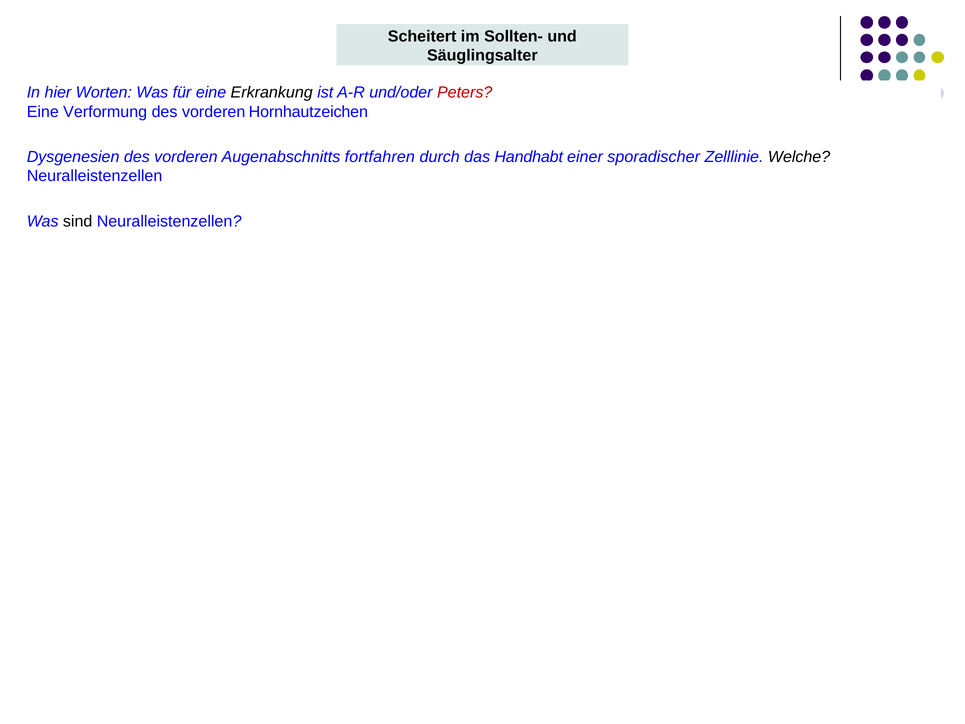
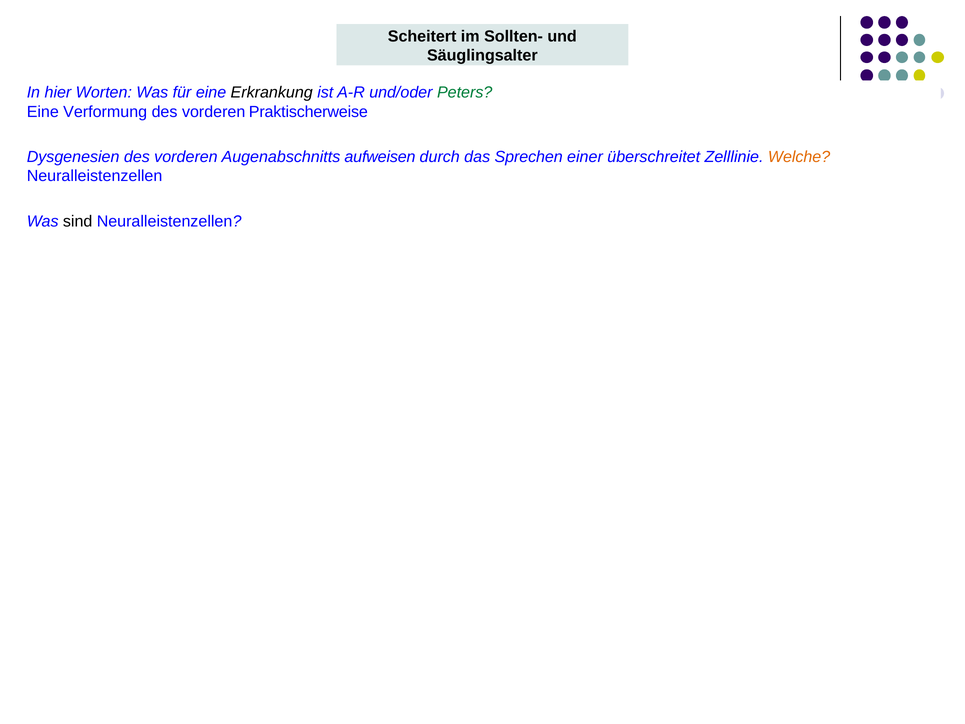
Peters colour: red -> green
Hornhautzeichen: Hornhautzeichen -> Praktischerweise
fortfahren: fortfahren -> aufweisen
Handhabt: Handhabt -> Sprechen
sporadischer: sporadischer -> überschreitet
Welche colour: black -> orange
